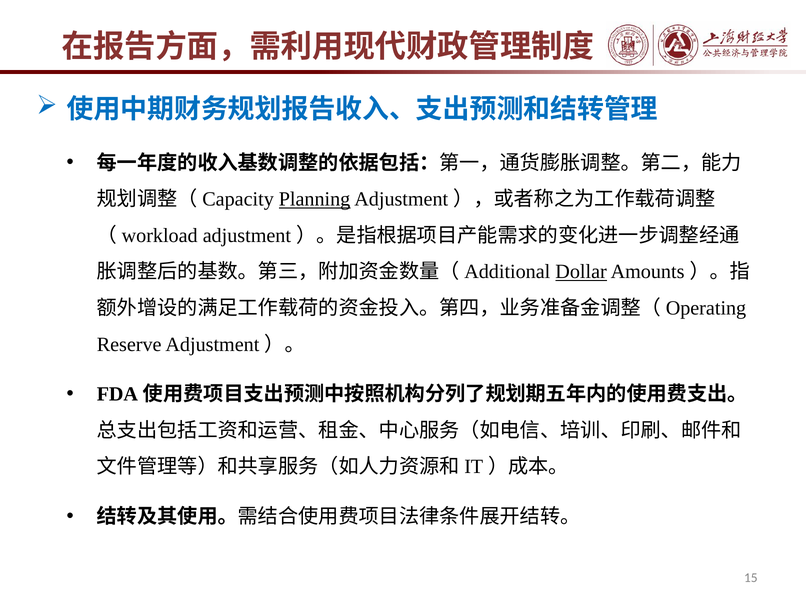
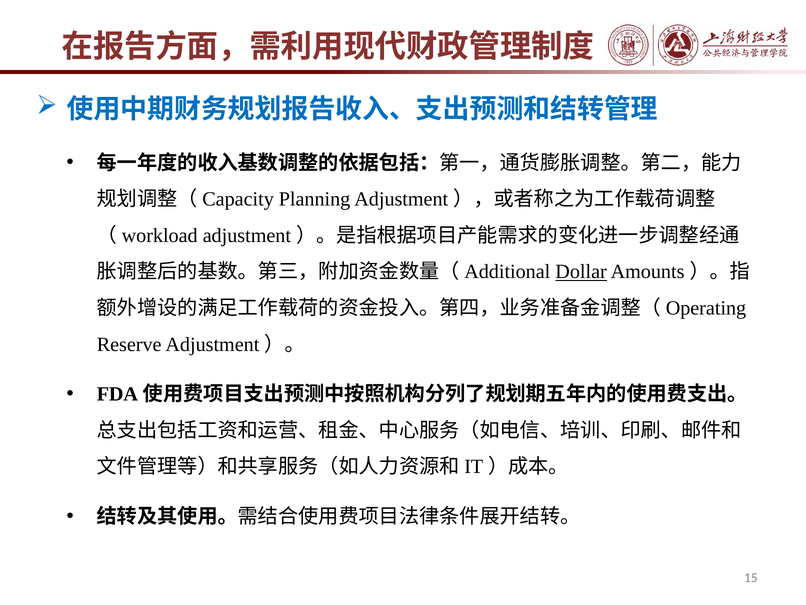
Planning underline: present -> none
